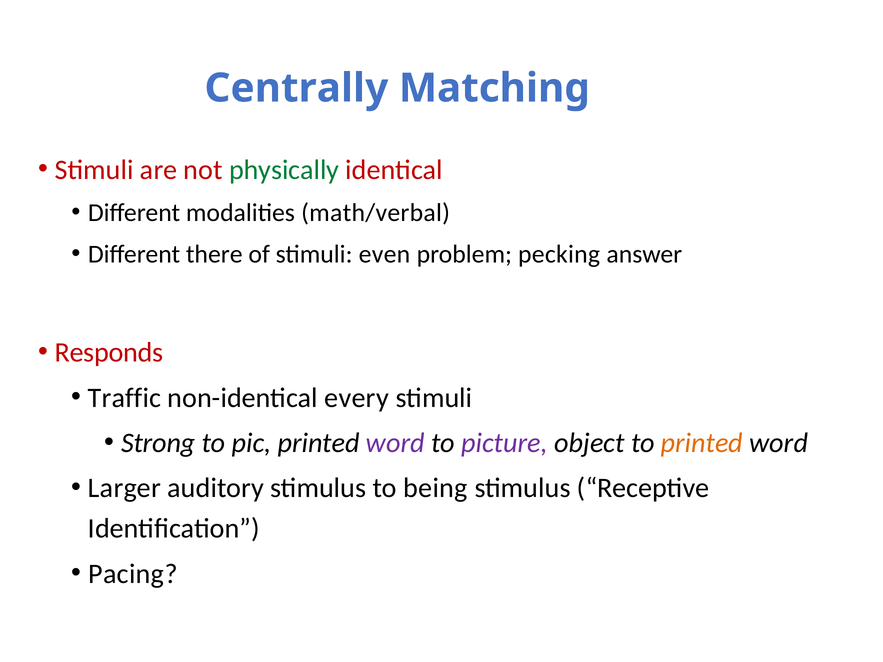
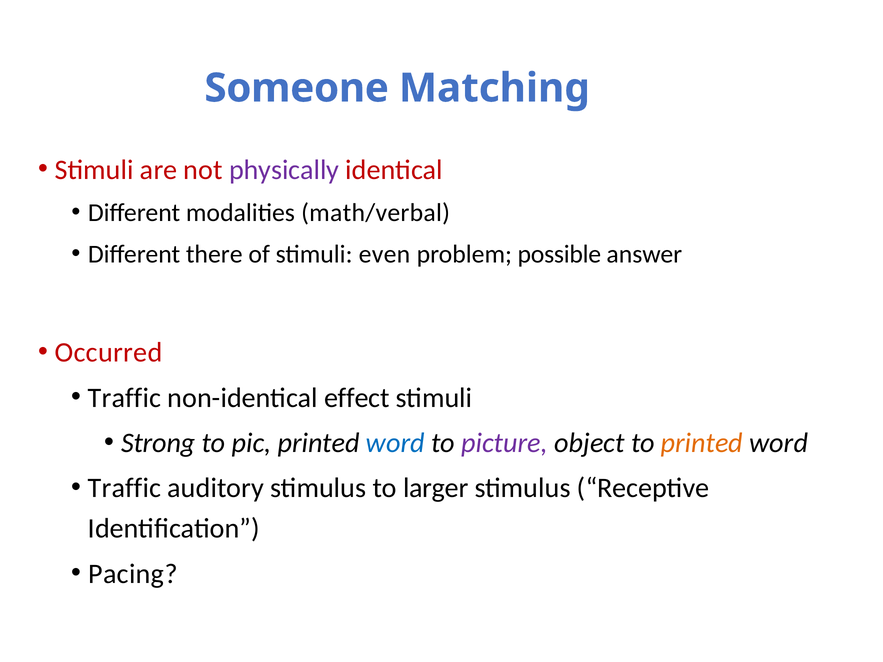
Centrally: Centrally -> Someone
physically colour: green -> purple
pecking: pecking -> possible
Responds: Responds -> Occurred
every: every -> effect
word at (395, 443) colour: purple -> blue
Larger at (124, 488): Larger -> Traffic
being: being -> larger
